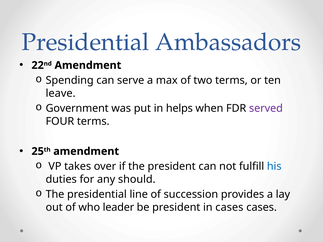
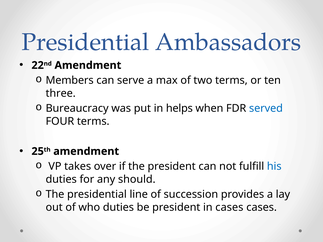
Spending: Spending -> Members
leave: leave -> three
Government: Government -> Bureaucracy
served colour: purple -> blue
who leader: leader -> duties
